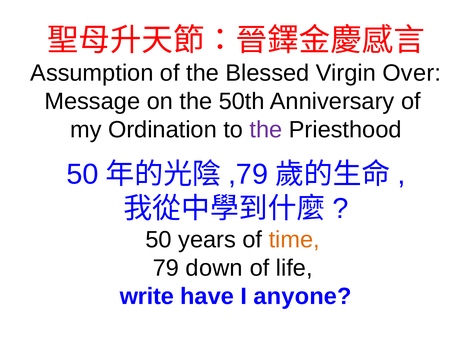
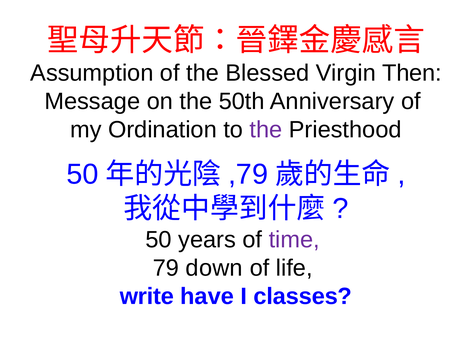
Over: Over -> Then
time colour: orange -> purple
anyone: anyone -> classes
